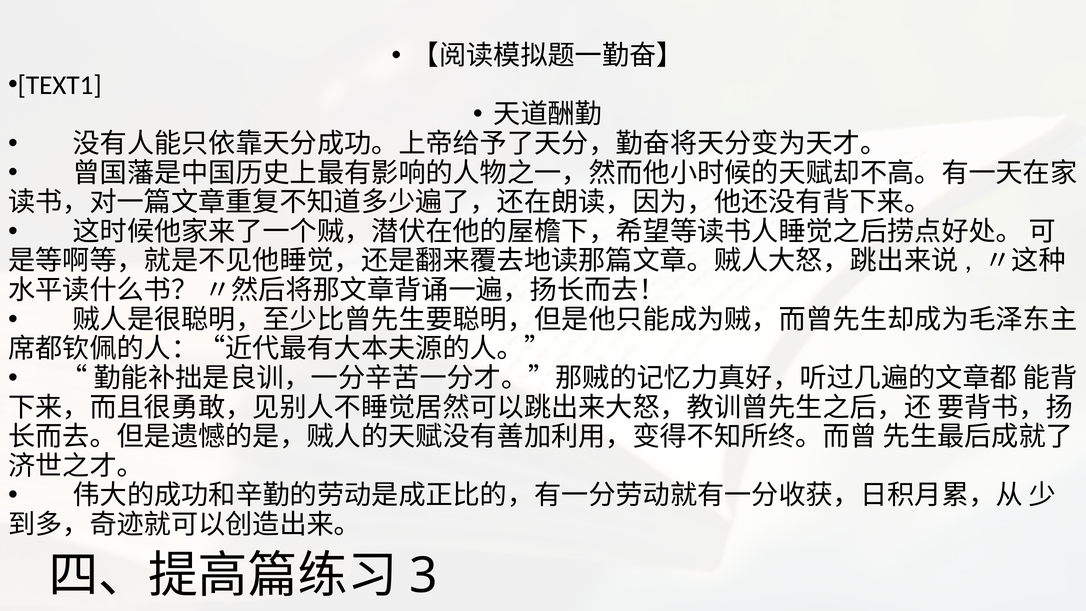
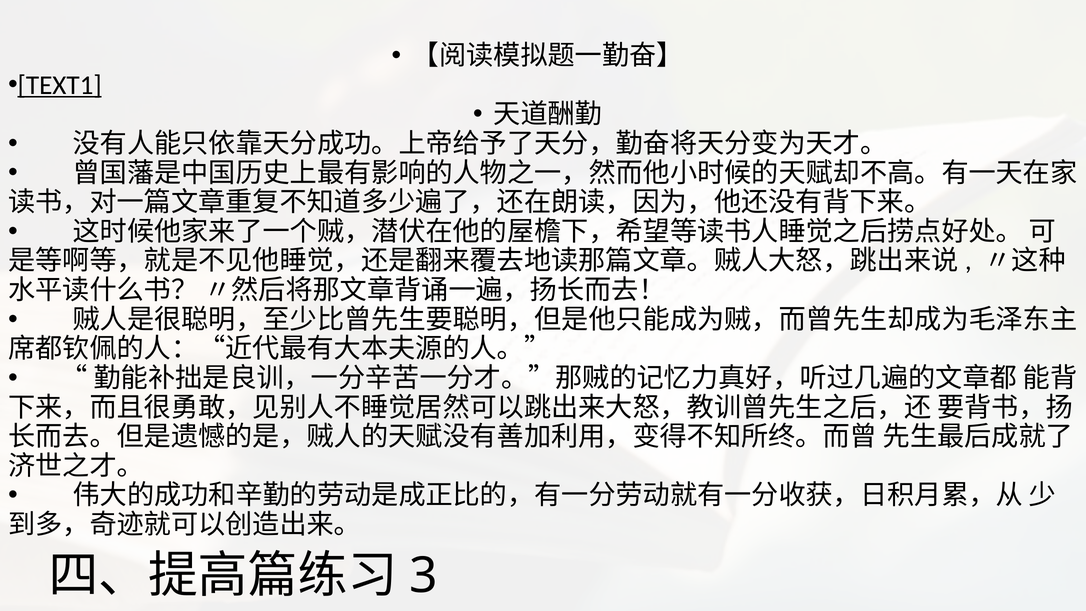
TEXT1 underline: none -> present
